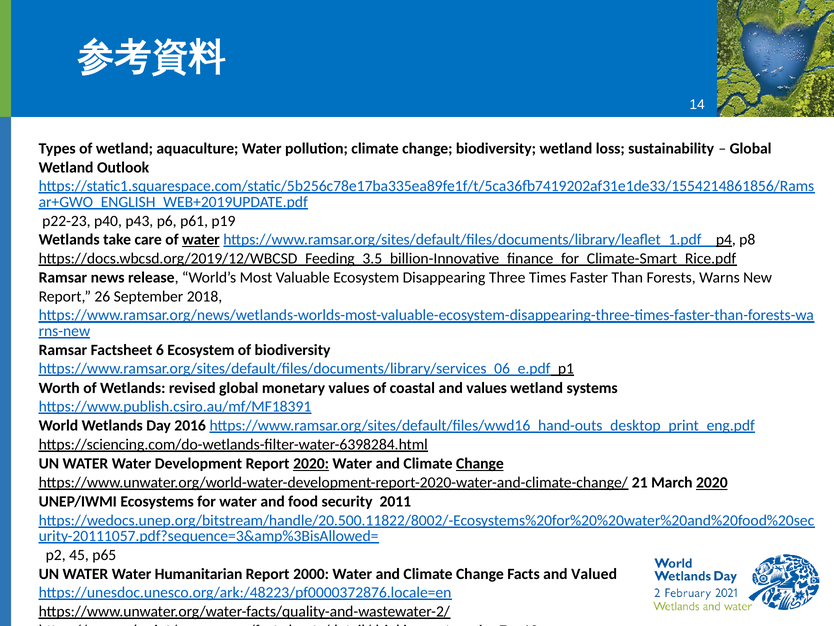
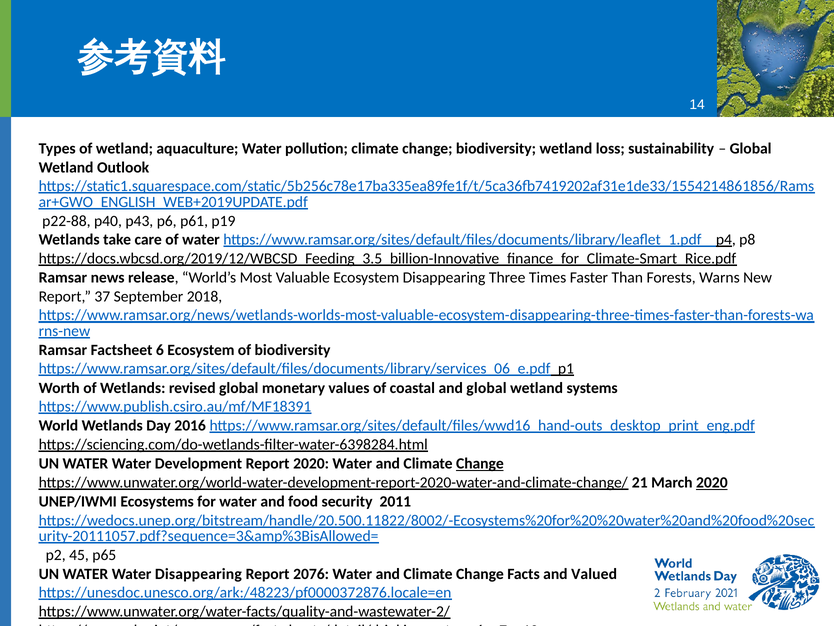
p22-23: p22-23 -> p22-88
water at (201, 239) underline: present -> none
26: 26 -> 37
and values: values -> global
2020 at (311, 463) underline: present -> none
Water Humanitarian: Humanitarian -> Disappearing
2000: 2000 -> 2076
